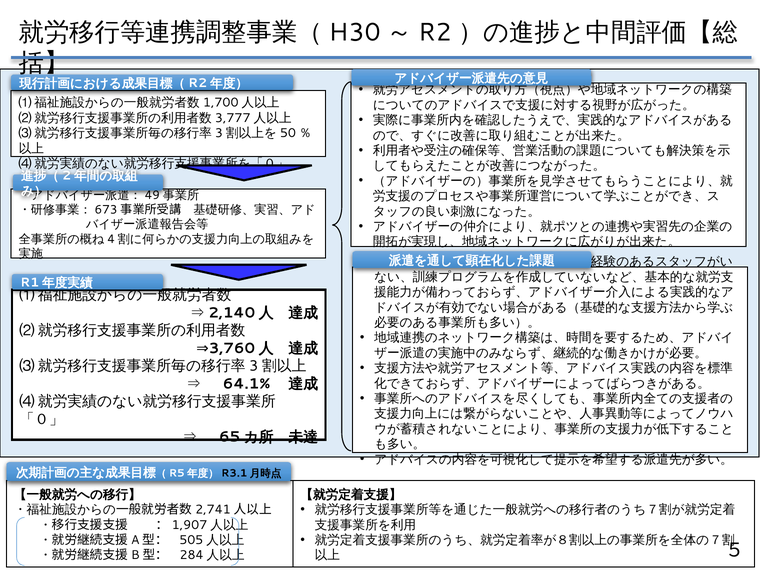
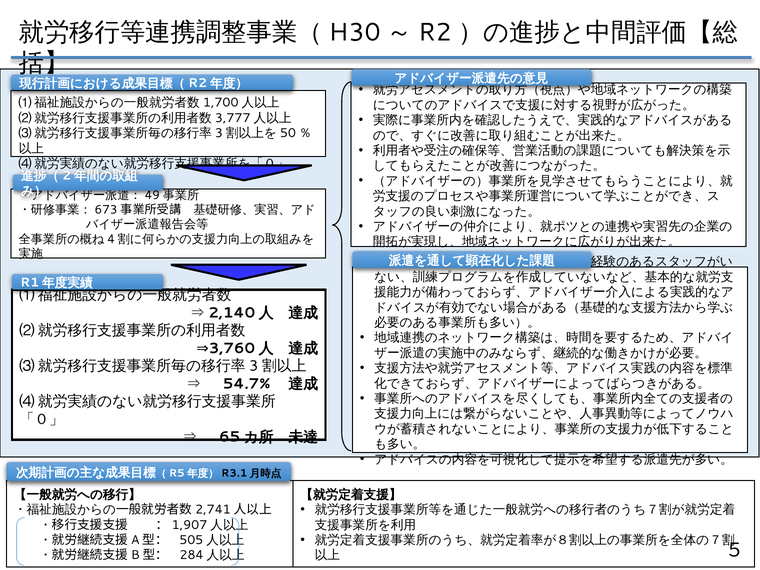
64.1%: 64.1% -> 54.7%
